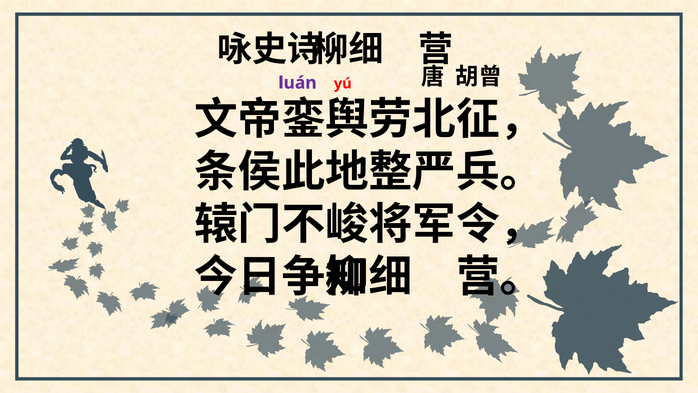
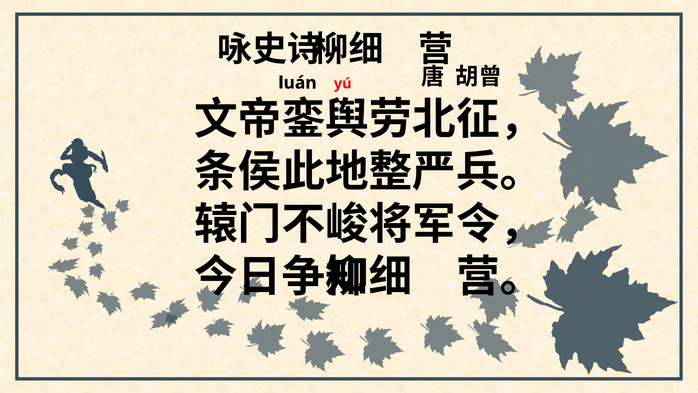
luán colour: purple -> black
